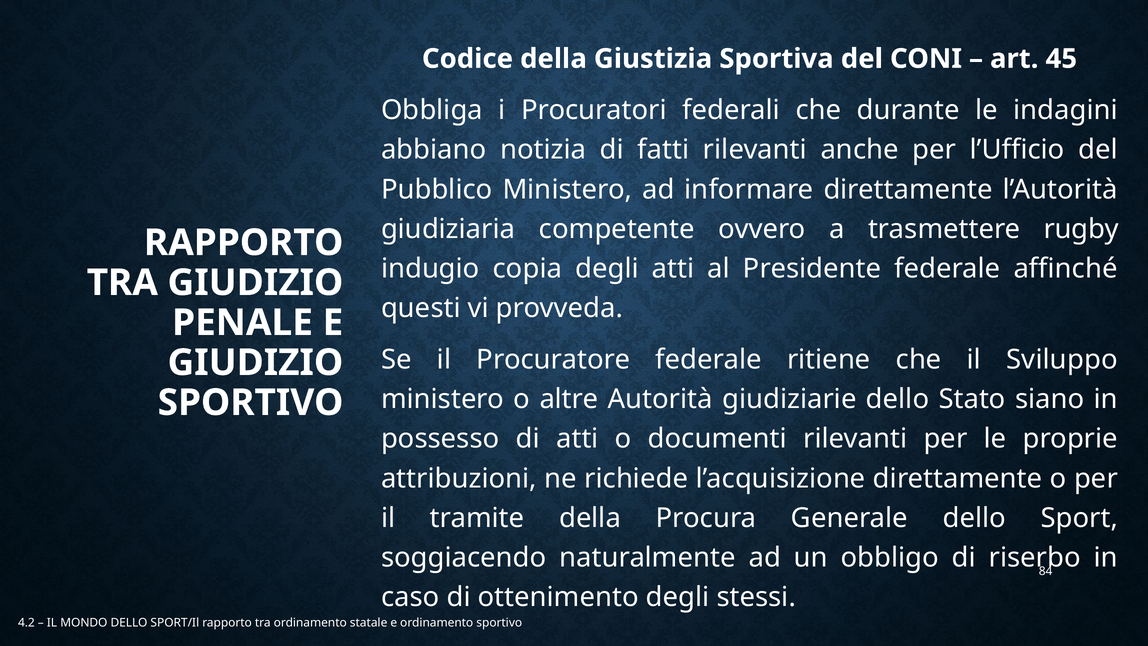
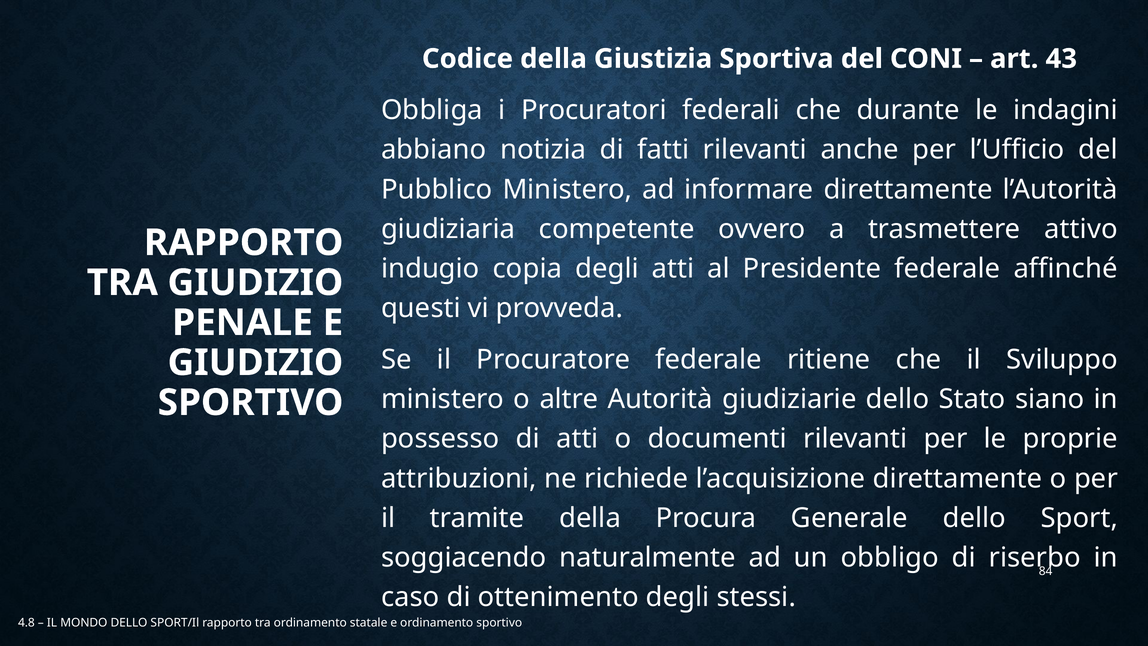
45: 45 -> 43
rugby: rugby -> attivo
4.2: 4.2 -> 4.8
